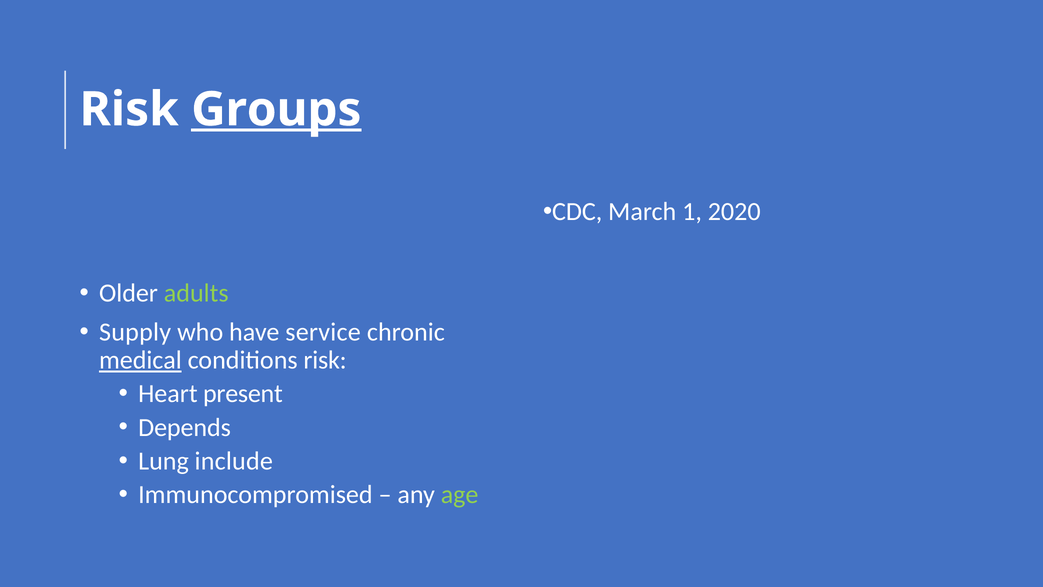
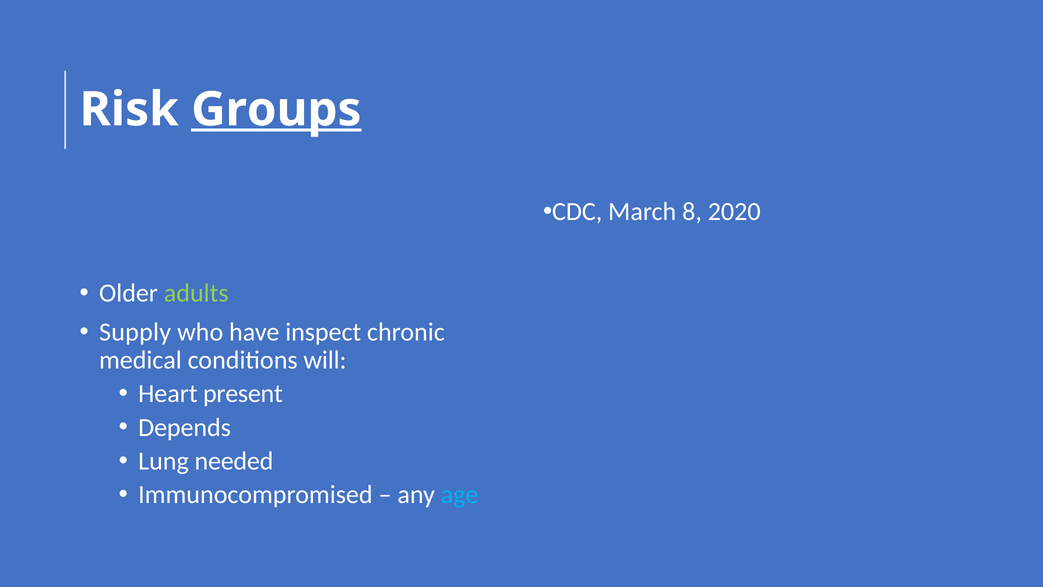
1: 1 -> 8
service: service -> inspect
medical underline: present -> none
conditions risk: risk -> will
include: include -> needed
age colour: light green -> light blue
